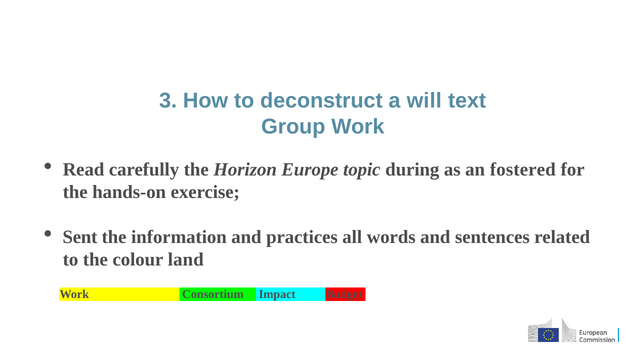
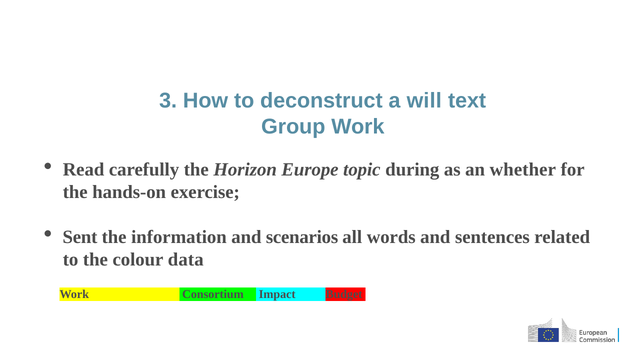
fostered: fostered -> whether
practices: practices -> scenarios
land: land -> data
